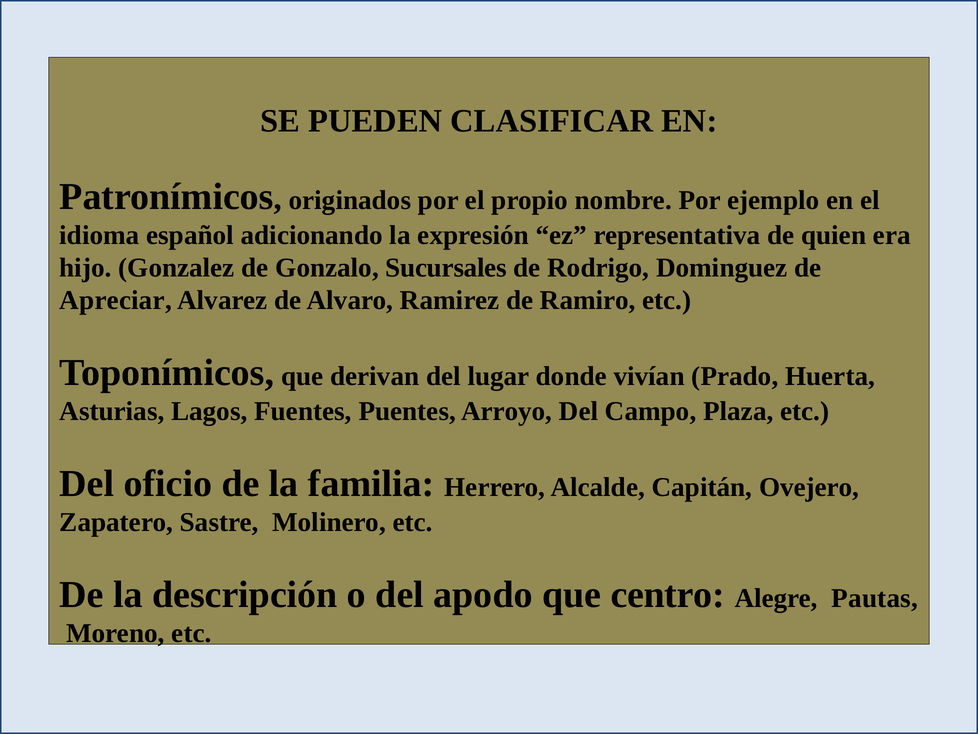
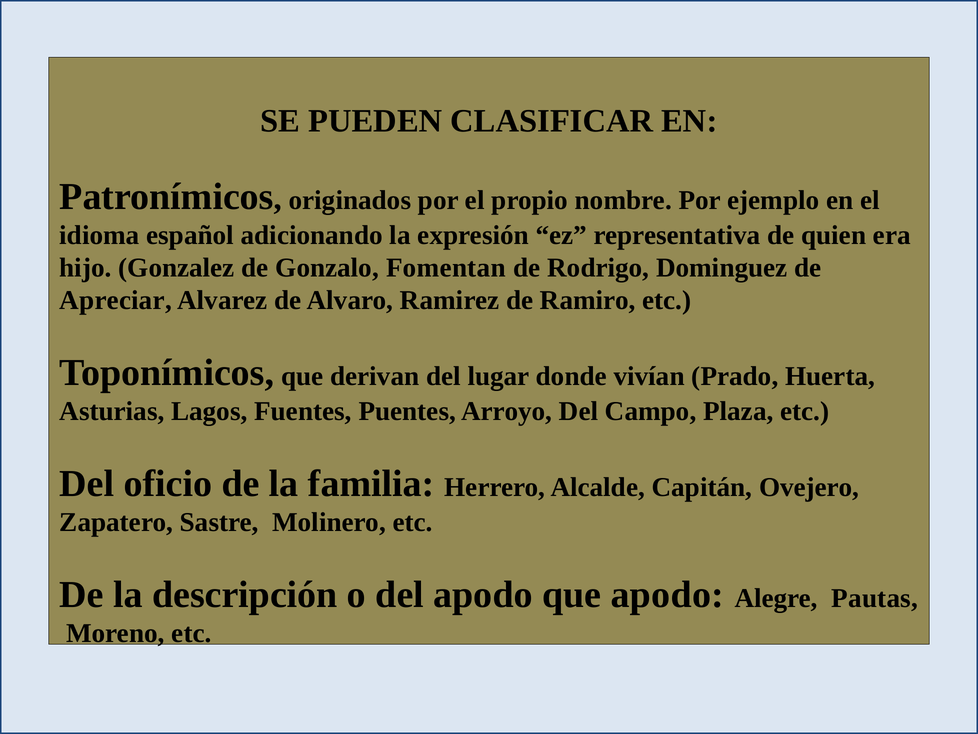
Sucursales: Sucursales -> Fomentan
que centro: centro -> apodo
